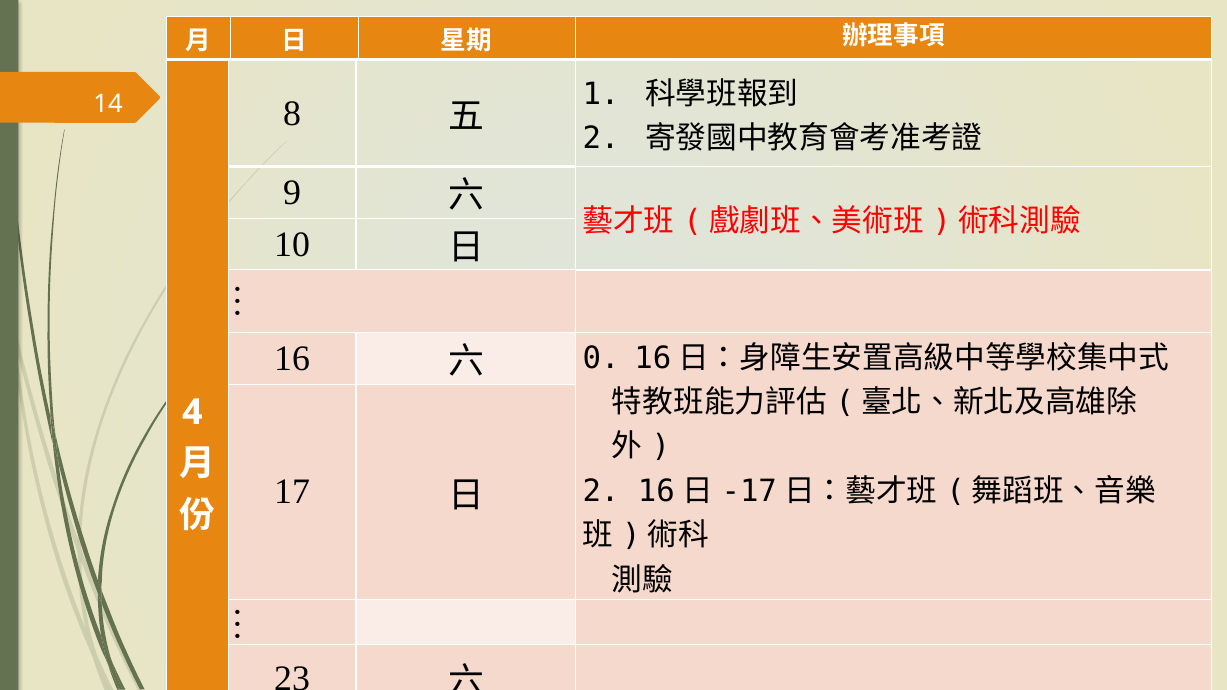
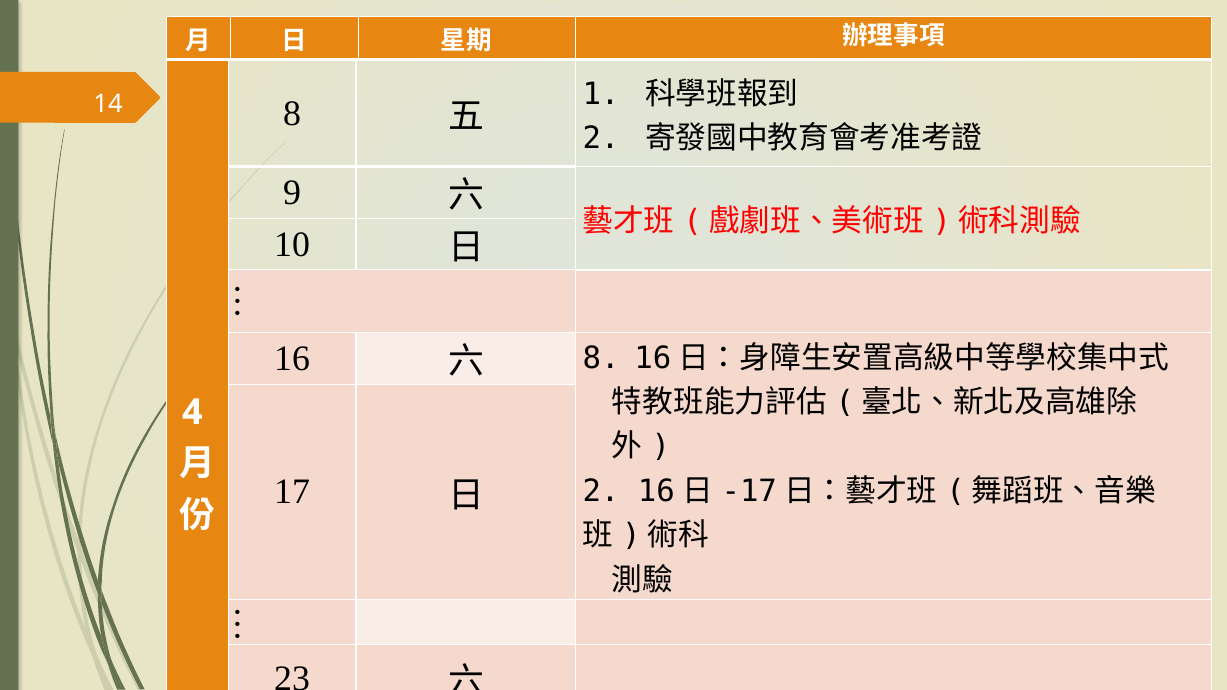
0 at (601, 358): 0 -> 8
